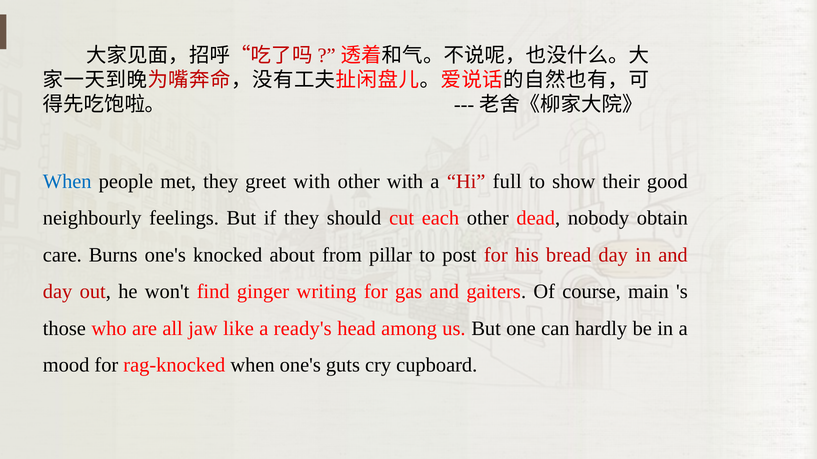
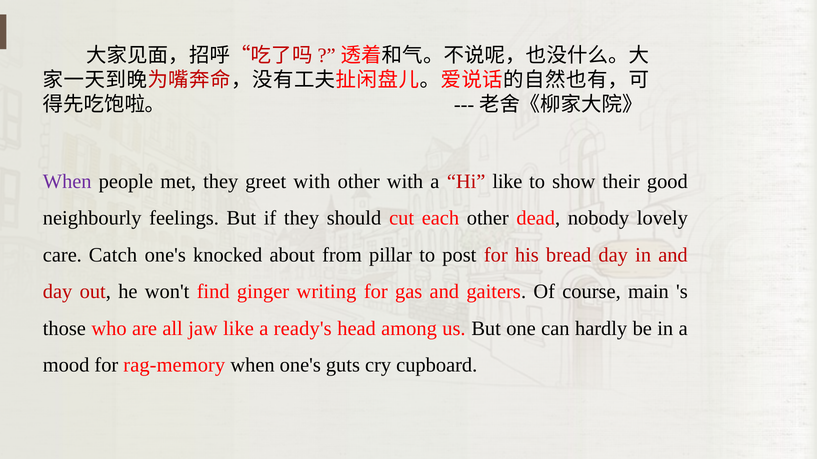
When at (67, 182) colour: blue -> purple
Hi full: full -> like
obtain: obtain -> lovely
Burns: Burns -> Catch
rag-knocked: rag-knocked -> rag-memory
